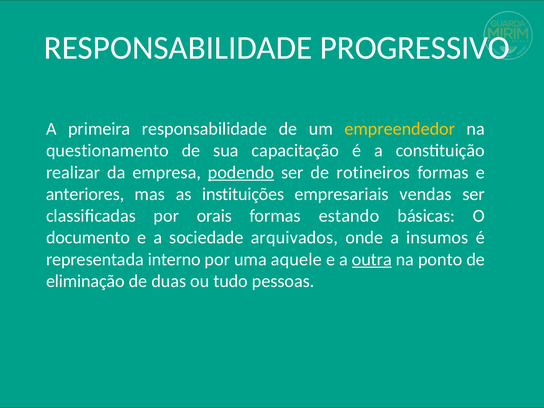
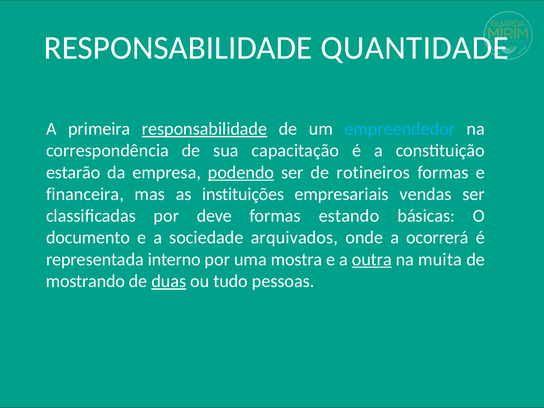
PROGRESSIVO: PROGRESSIVO -> QUANTIDADE
responsabilidade at (205, 129) underline: none -> present
empreendedor colour: yellow -> light blue
questionamento: questionamento -> correspondência
realizar: realizar -> estarão
anteriores: anteriores -> financeira
orais: orais -> deve
insumos: insumos -> ocorrerá
aquele: aquele -> mostra
ponto: ponto -> muita
eliminação: eliminação -> mostrando
duas underline: none -> present
